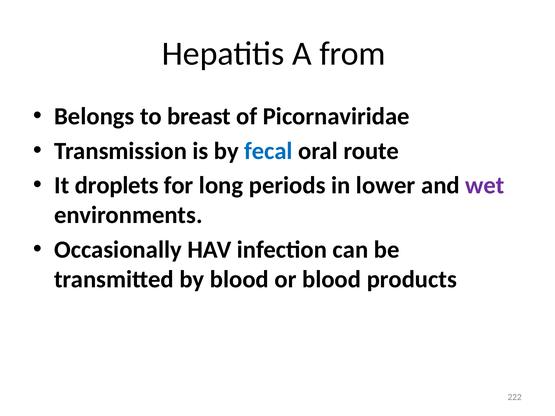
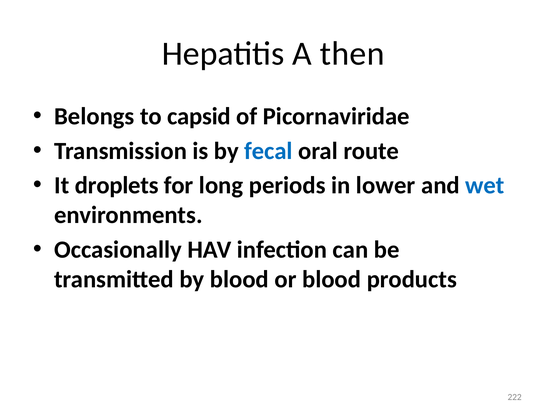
from: from -> then
breast: breast -> capsid
wet colour: purple -> blue
